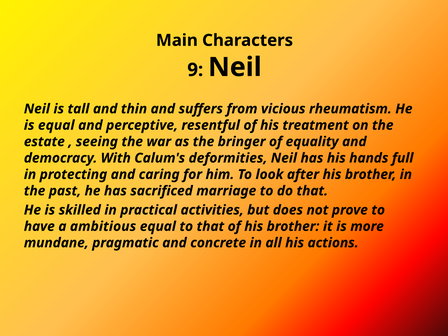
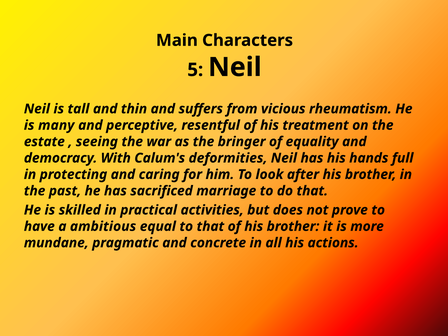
9: 9 -> 5
is equal: equal -> many
